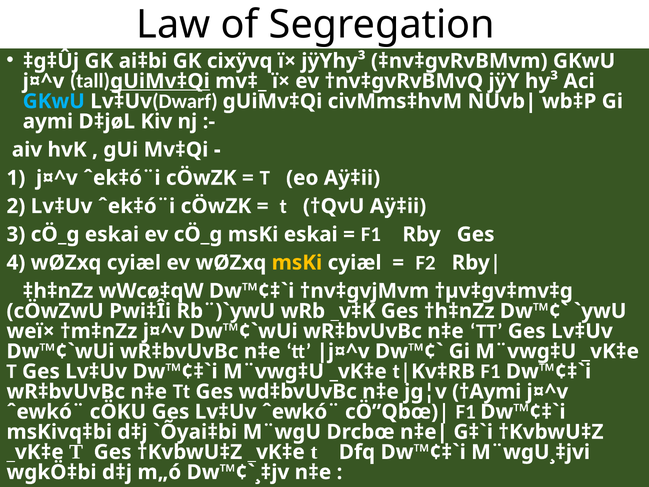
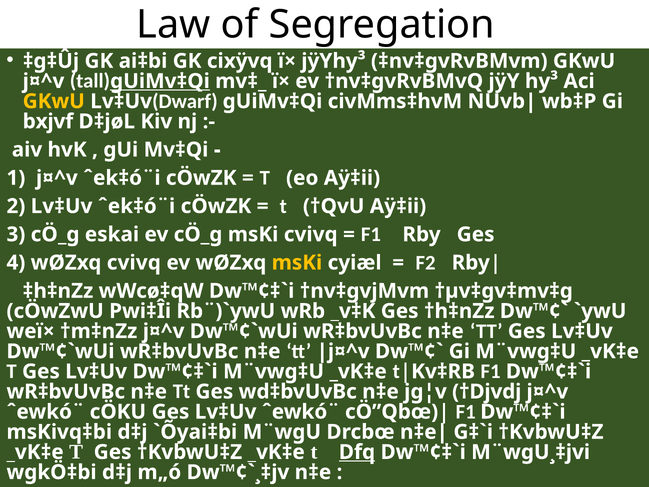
GKwU at (54, 101) colour: light blue -> yellow
aymi: aymi -> bxjvf
msKi eskai: eskai -> cvivq
wØZxq cyiæl: cyiæl -> cvivq
†Aymi: †Aymi -> †Djvdj
Dfq underline: none -> present
